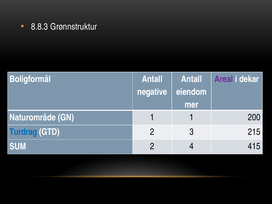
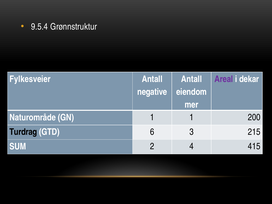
8.8.3: 8.8.3 -> 9.5.4
Boligformål: Boligformål -> Fylkesveier
Turdrag colour: blue -> black
GTD 2: 2 -> 6
